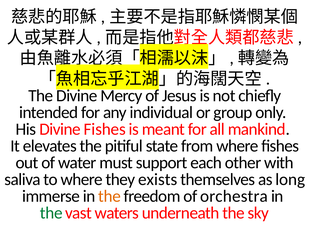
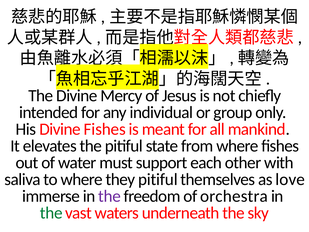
they exists: exists -> pitiful
long: long -> love
the at (110, 196) colour: orange -> purple
